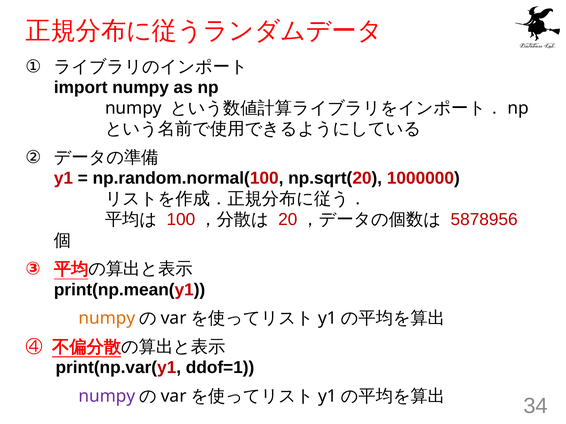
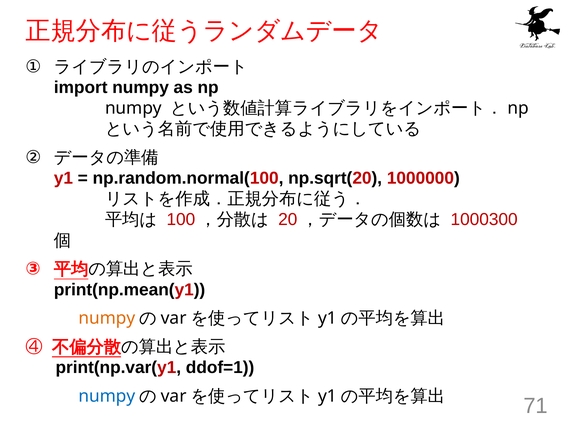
5878956: 5878956 -> 1000300
numpy at (107, 397) colour: purple -> blue
34: 34 -> 71
